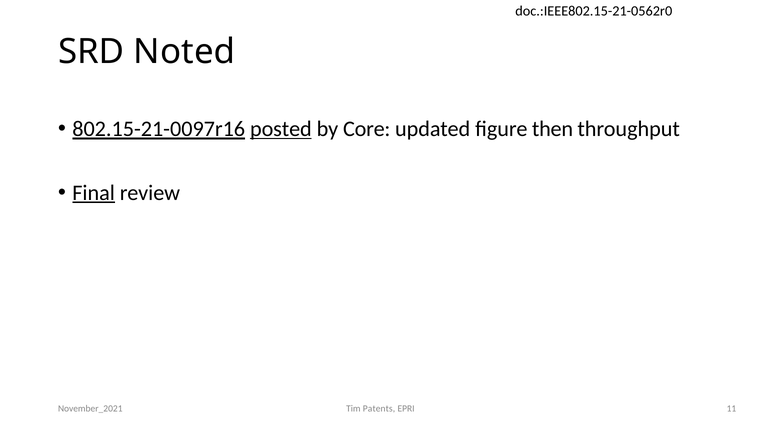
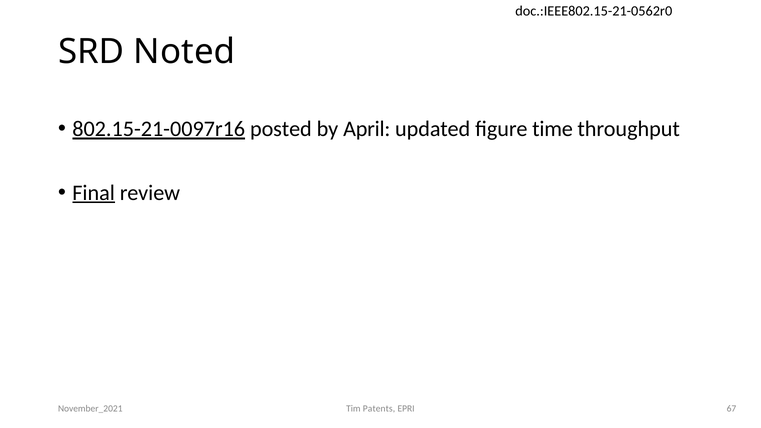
posted underline: present -> none
Core: Core -> April
then: then -> time
11: 11 -> 67
